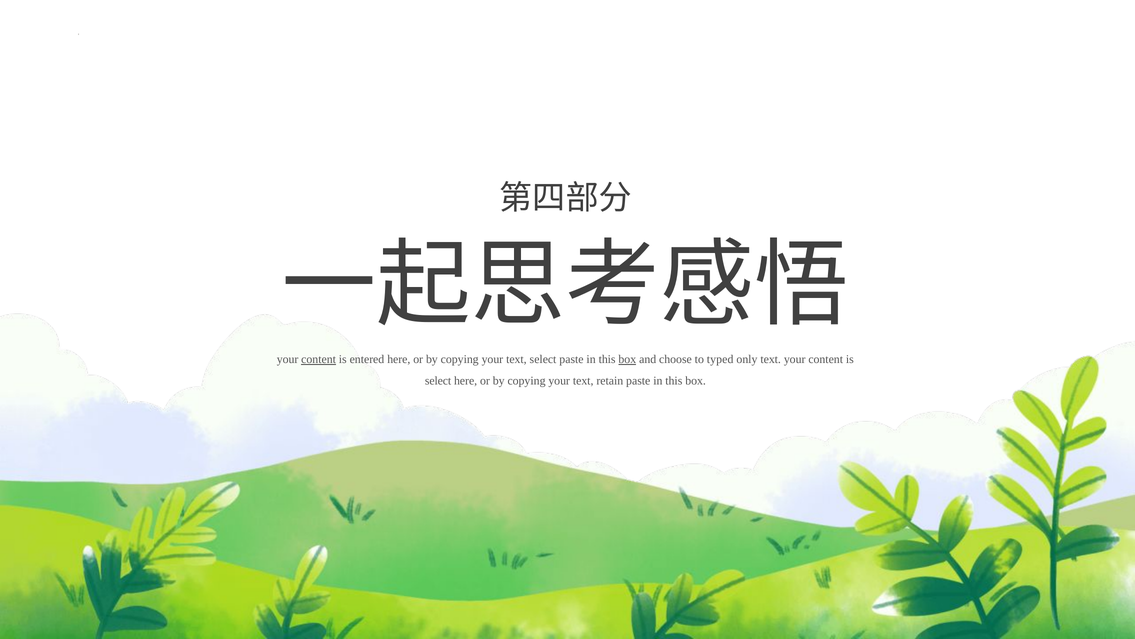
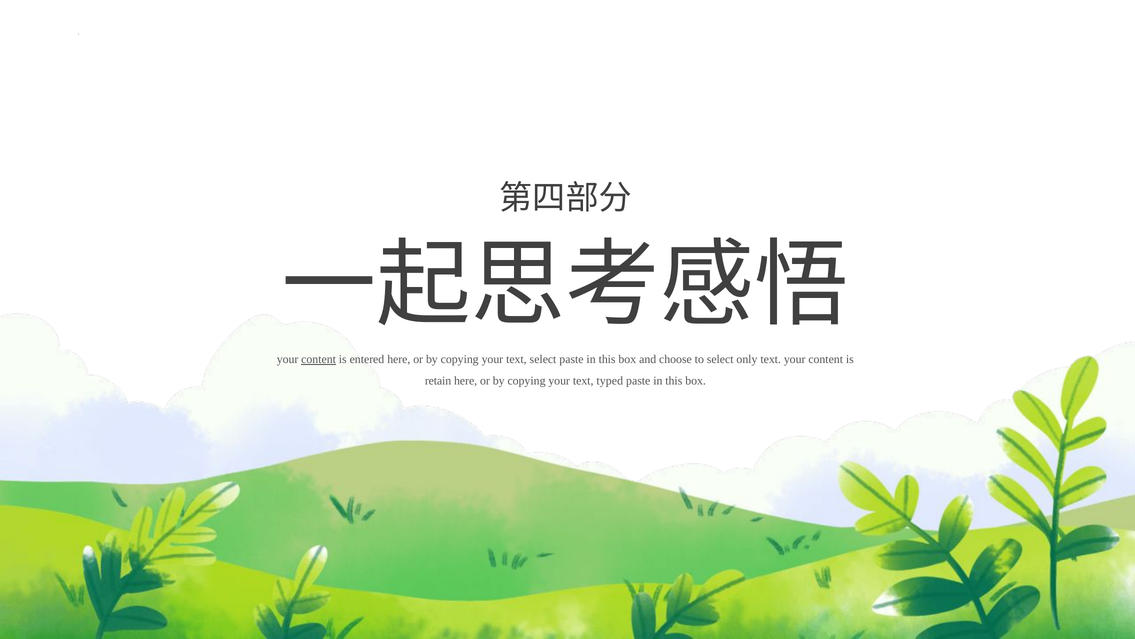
box at (627, 359) underline: present -> none
to typed: typed -> select
select at (438, 380): select -> retain
retain: retain -> typed
